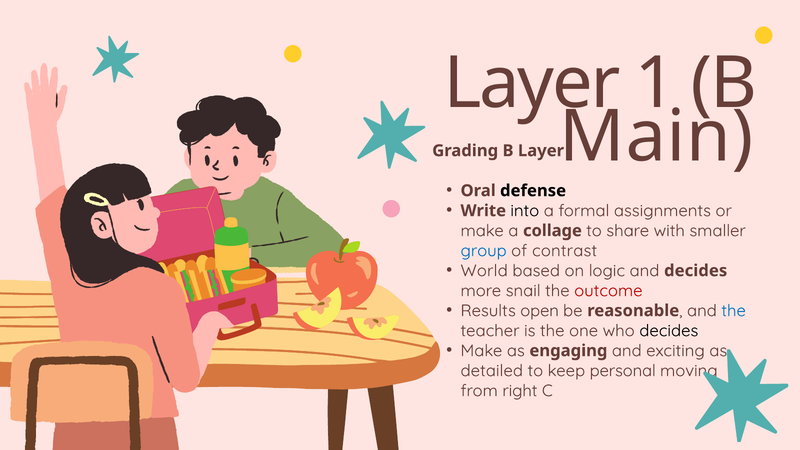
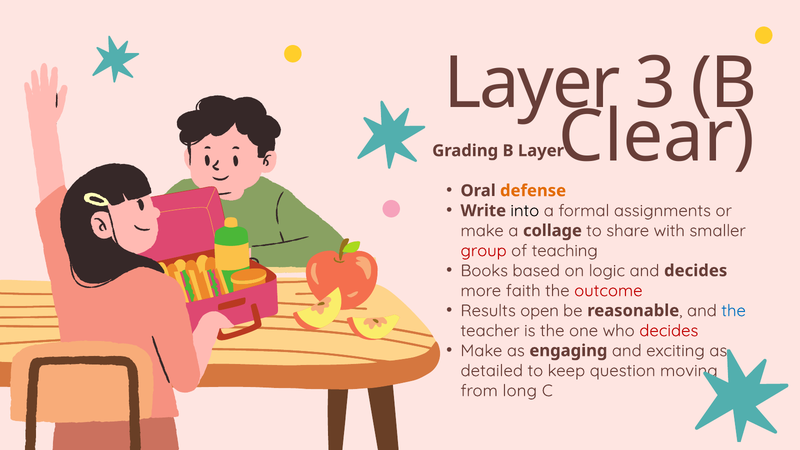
1: 1 -> 3
Main: Main -> Clear
defense colour: black -> orange
group colour: blue -> red
contrast: contrast -> teaching
World: World -> Books
snail: snail -> faith
decides at (669, 331) colour: black -> red
personal: personal -> question
right: right -> long
